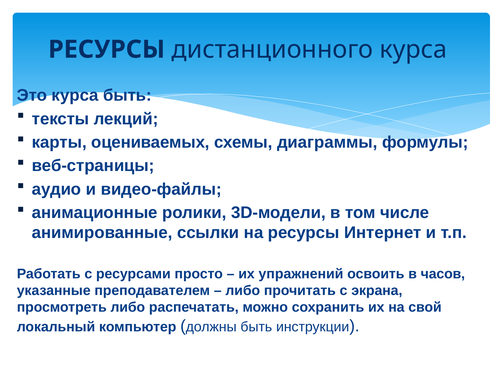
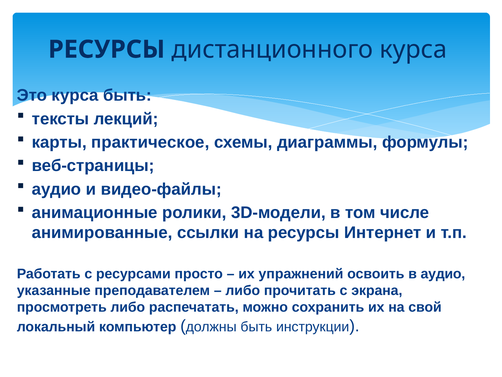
оцениваемых: оцениваемых -> практическое
в часов: часов -> аудио
